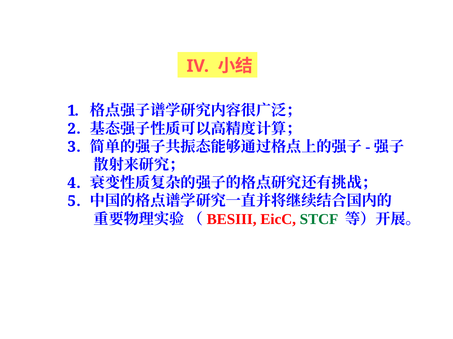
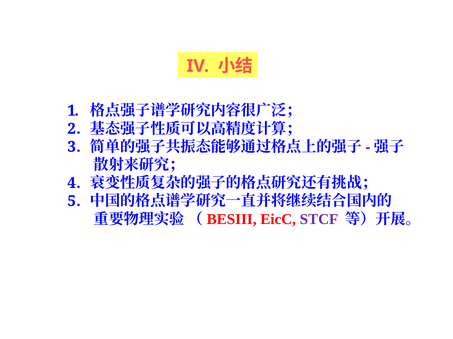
STCF colour: green -> purple
